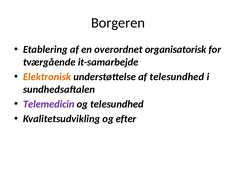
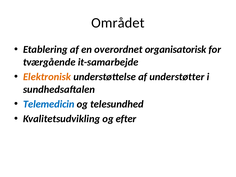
Borgeren: Borgeren -> Området
af telesundhed: telesundhed -> understøtter
Telemedicin colour: purple -> blue
